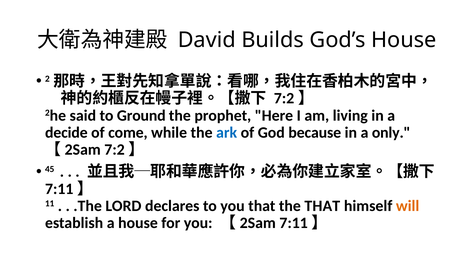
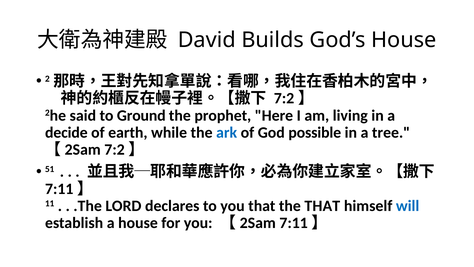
come: come -> earth
because: because -> possible
only: only -> tree
45: 45 -> 51
will colour: orange -> blue
